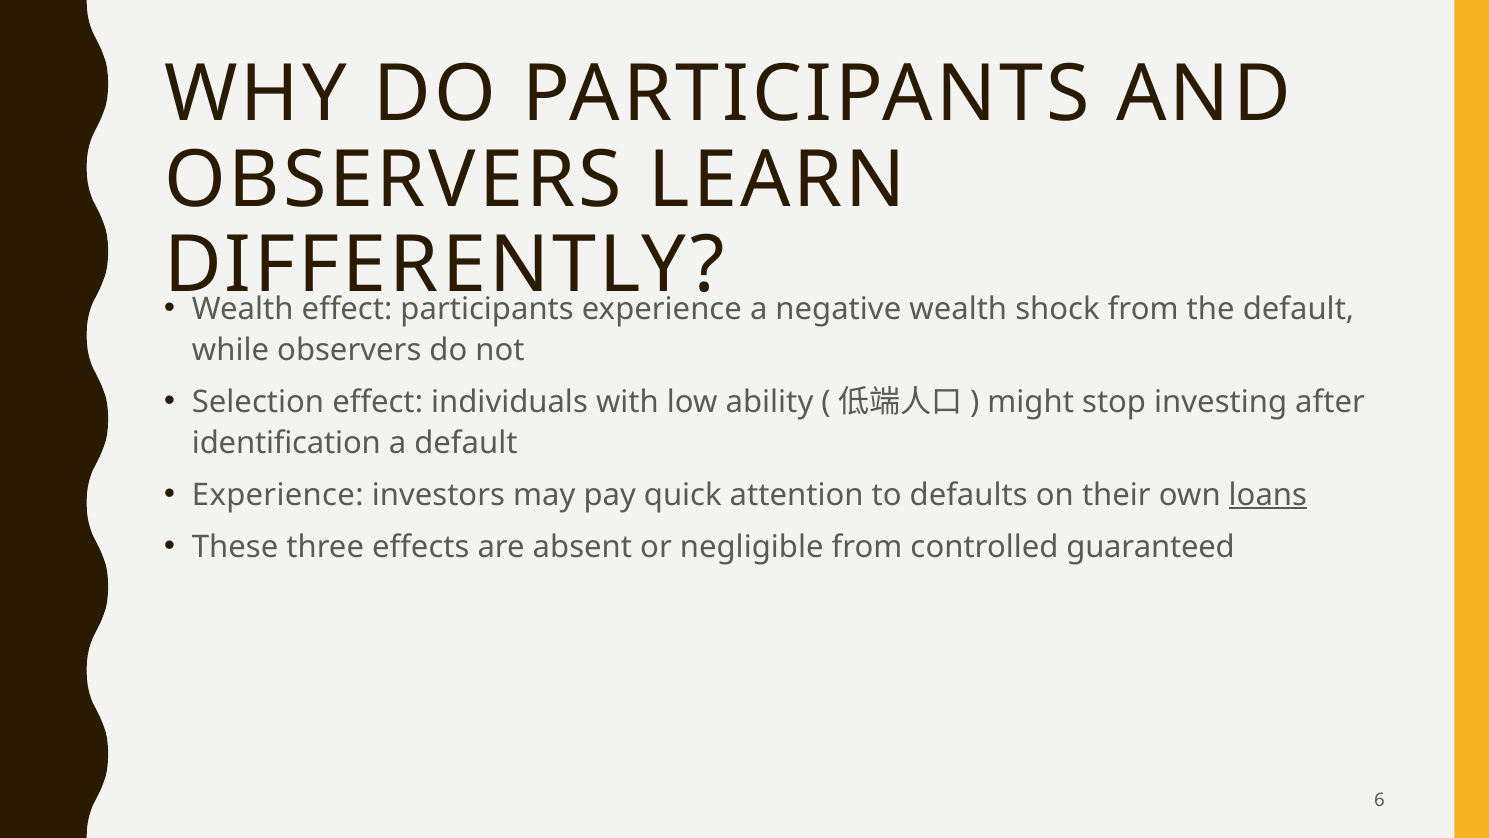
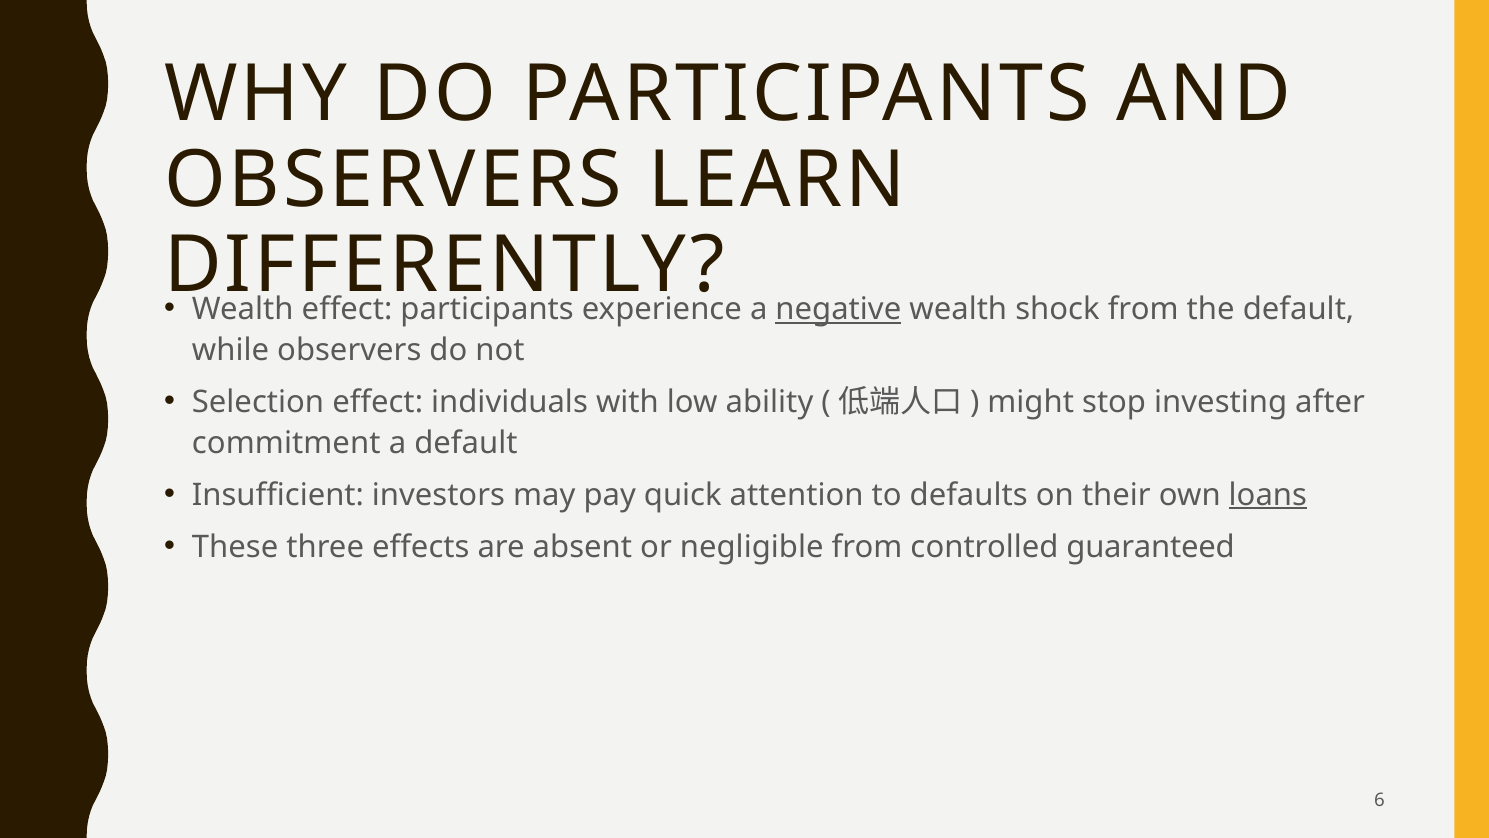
negative underline: none -> present
identification: identification -> commitment
Experience at (278, 495): Experience -> Insufficient
